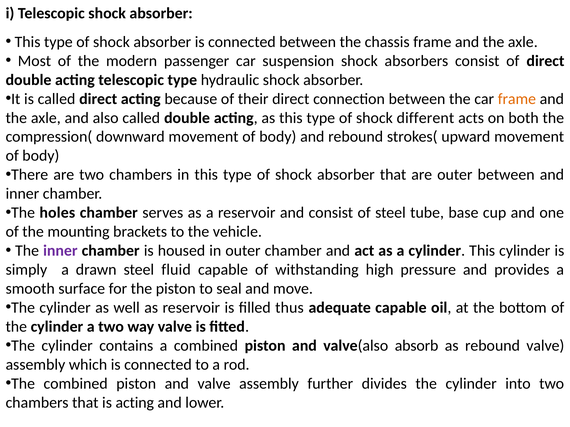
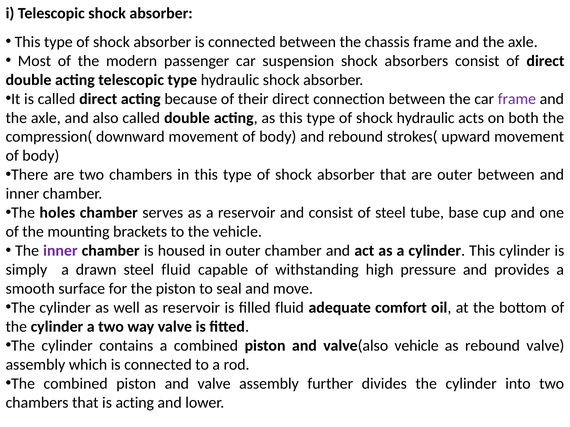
frame at (517, 99) colour: orange -> purple
shock different: different -> hydraulic
filled thus: thus -> fluid
adequate capable: capable -> comfort
valve(also absorb: absorb -> vehicle
